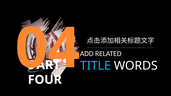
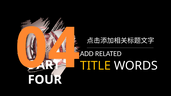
TITLE colour: light blue -> yellow
